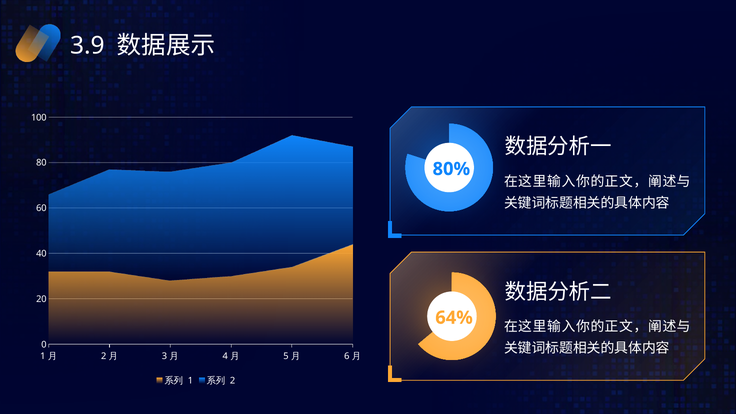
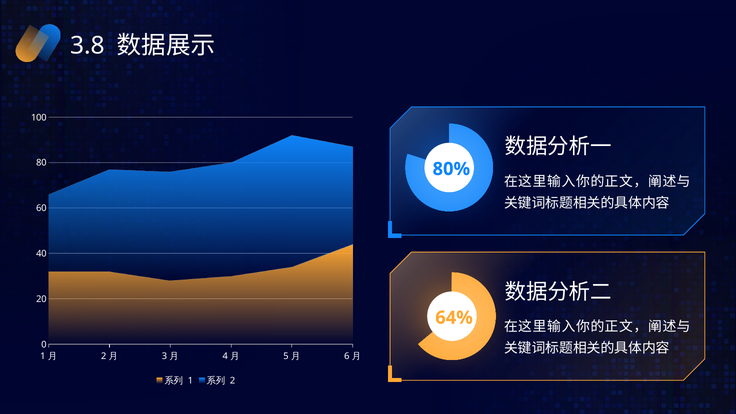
3.9: 3.9 -> 3.8
